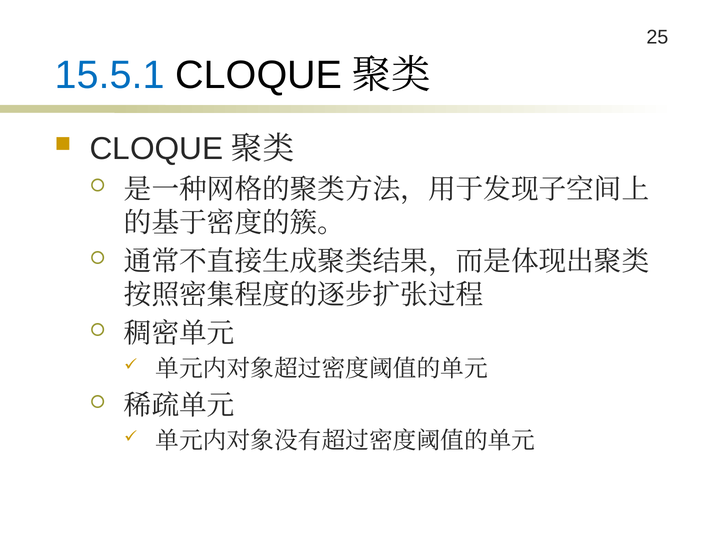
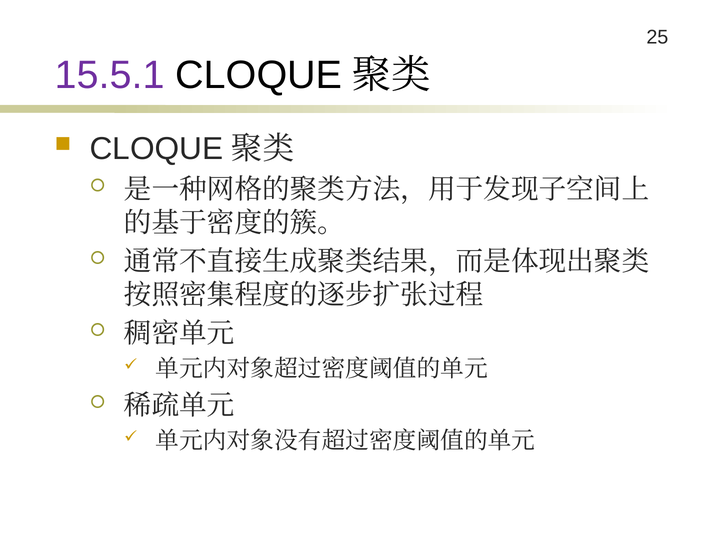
15.5.1 colour: blue -> purple
